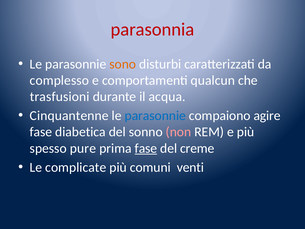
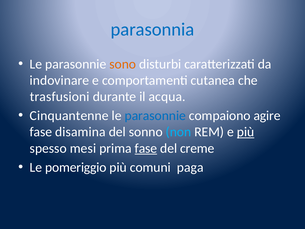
parasonnia colour: red -> blue
complesso: complesso -> indovinare
qualcun: qualcun -> cutanea
diabetica: diabetica -> disamina
non colour: pink -> light blue
più at (246, 132) underline: none -> present
pure: pure -> mesi
complicate: complicate -> pomeriggio
venti: venti -> paga
